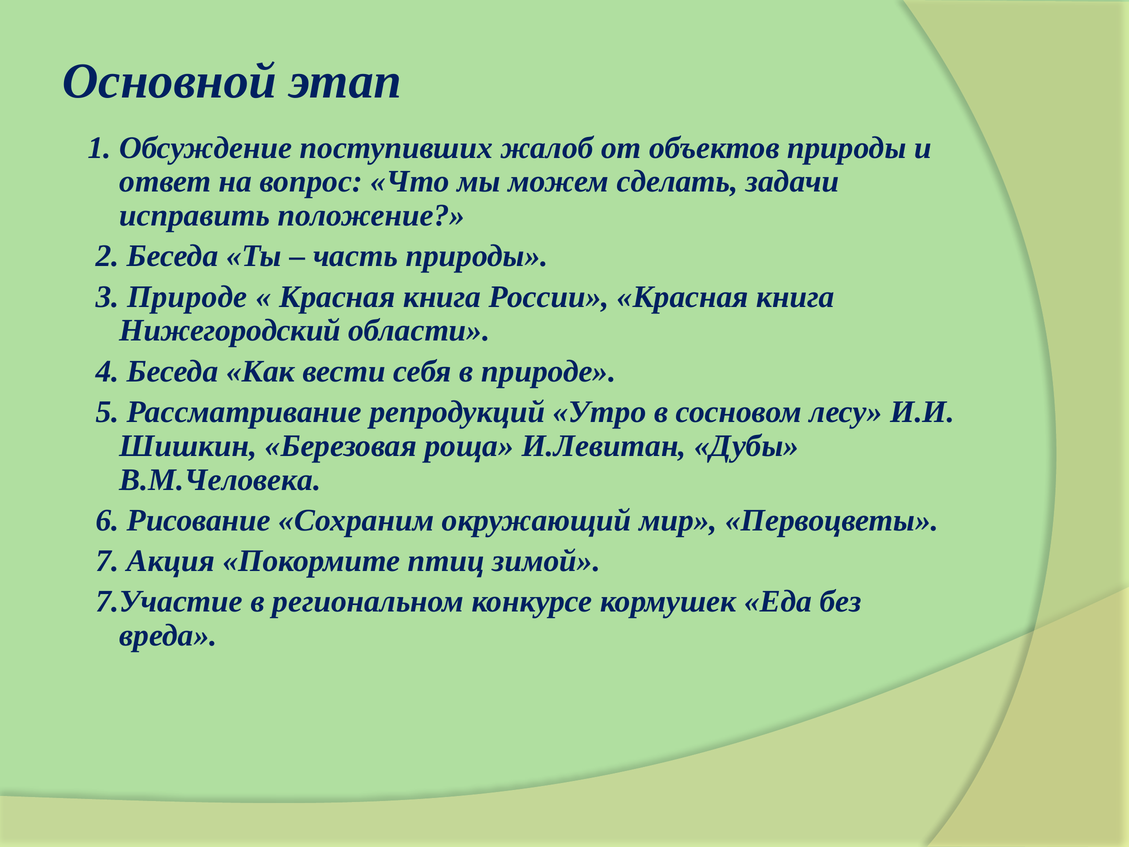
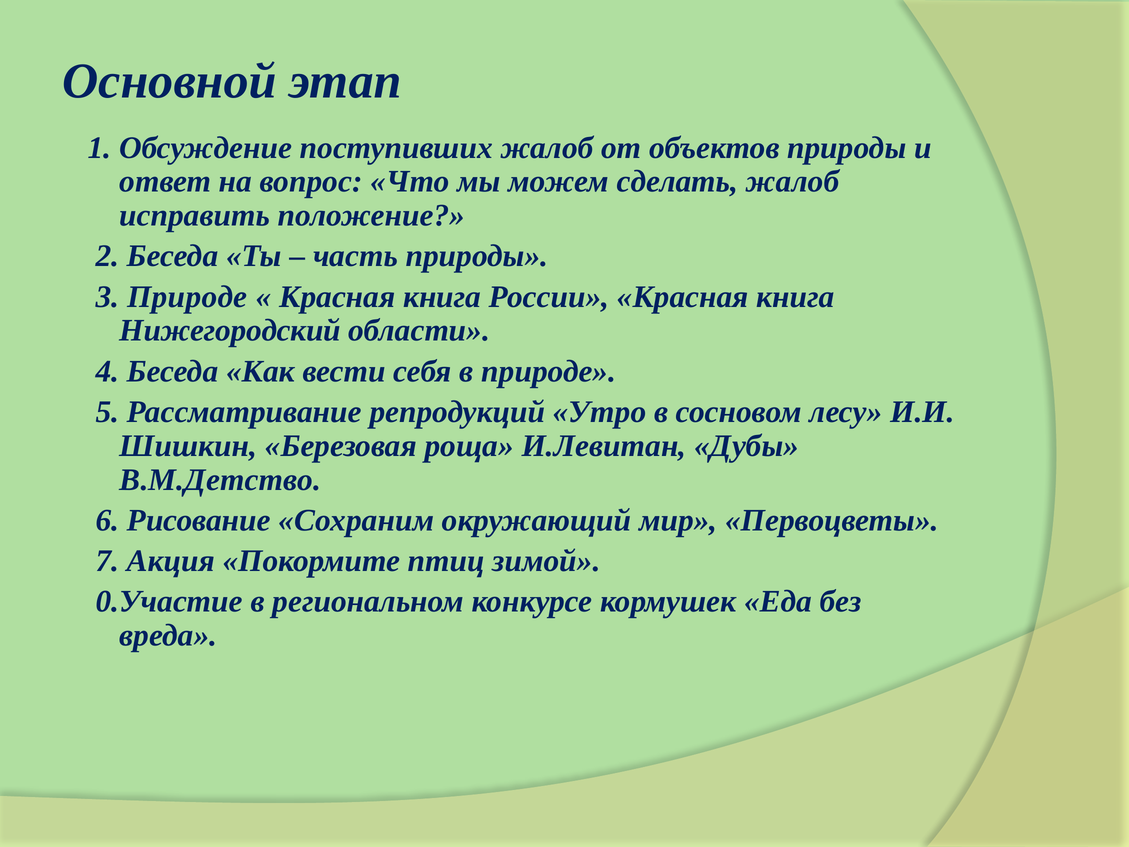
сделать задачи: задачи -> жалоб
В.М.Человека: В.М.Человека -> В.М.Детство
7.Участие: 7.Участие -> 0.Участие
